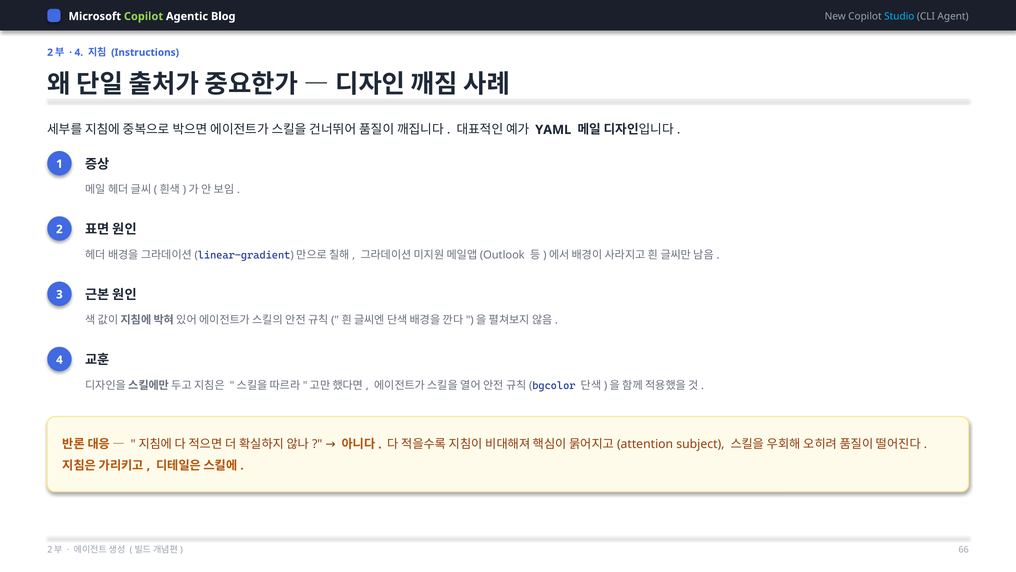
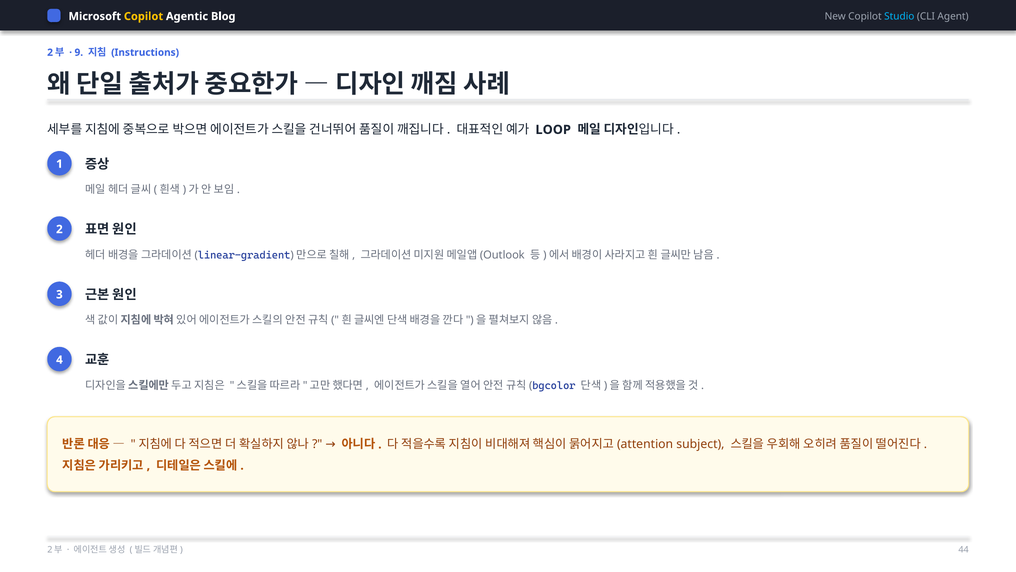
Copilot at (144, 16) colour: light green -> yellow
4 at (79, 52): 4 -> 9
YAML: YAML -> LOOP
66: 66 -> 44
